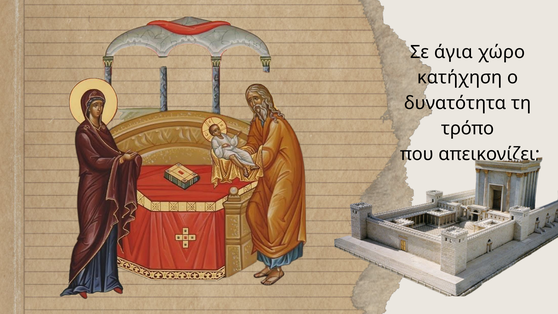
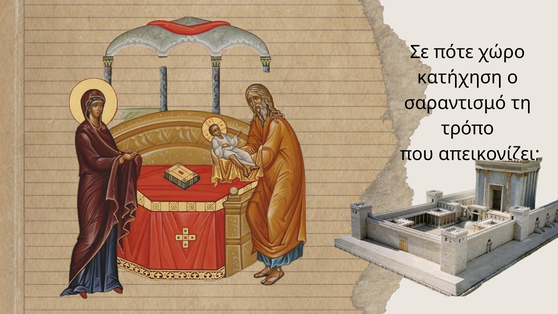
άγια: άγια -> πότε
δυνατότητα: δυνατότητα -> σαραντισμό
